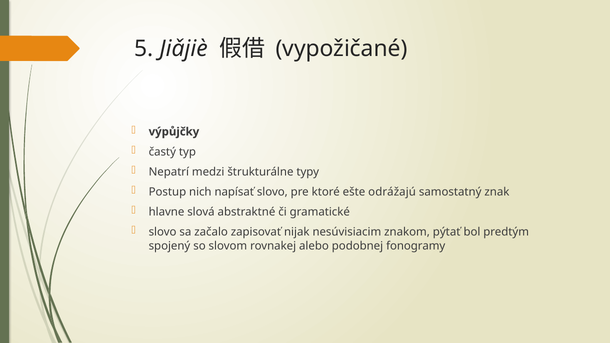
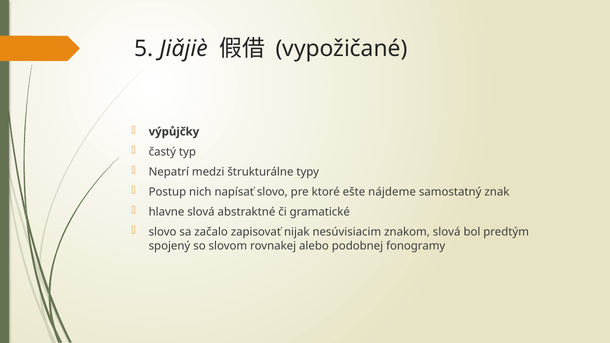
odrážajú: odrážajú -> nájdeme
znakom pýtať: pýtať -> slová
